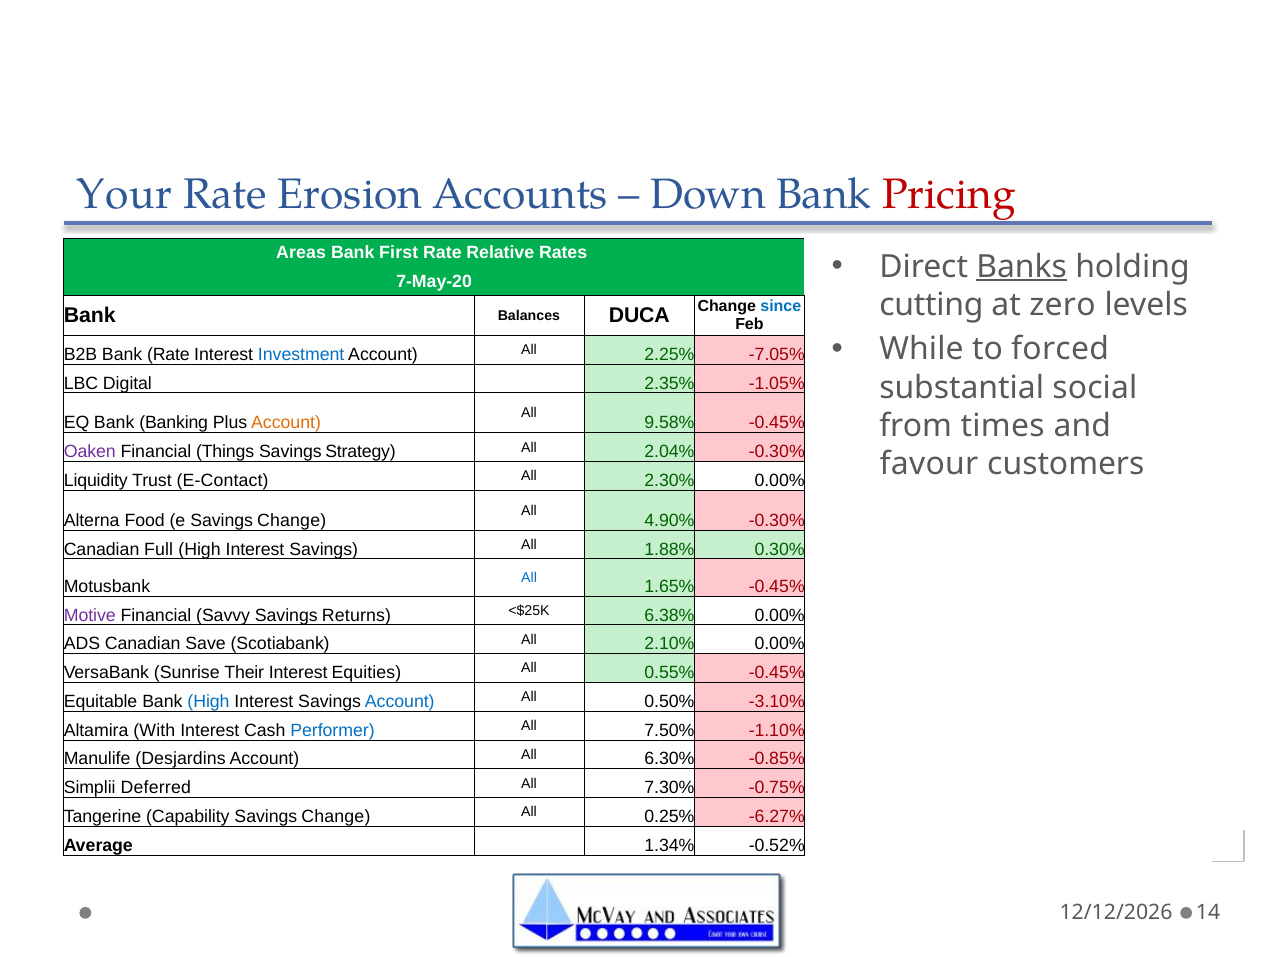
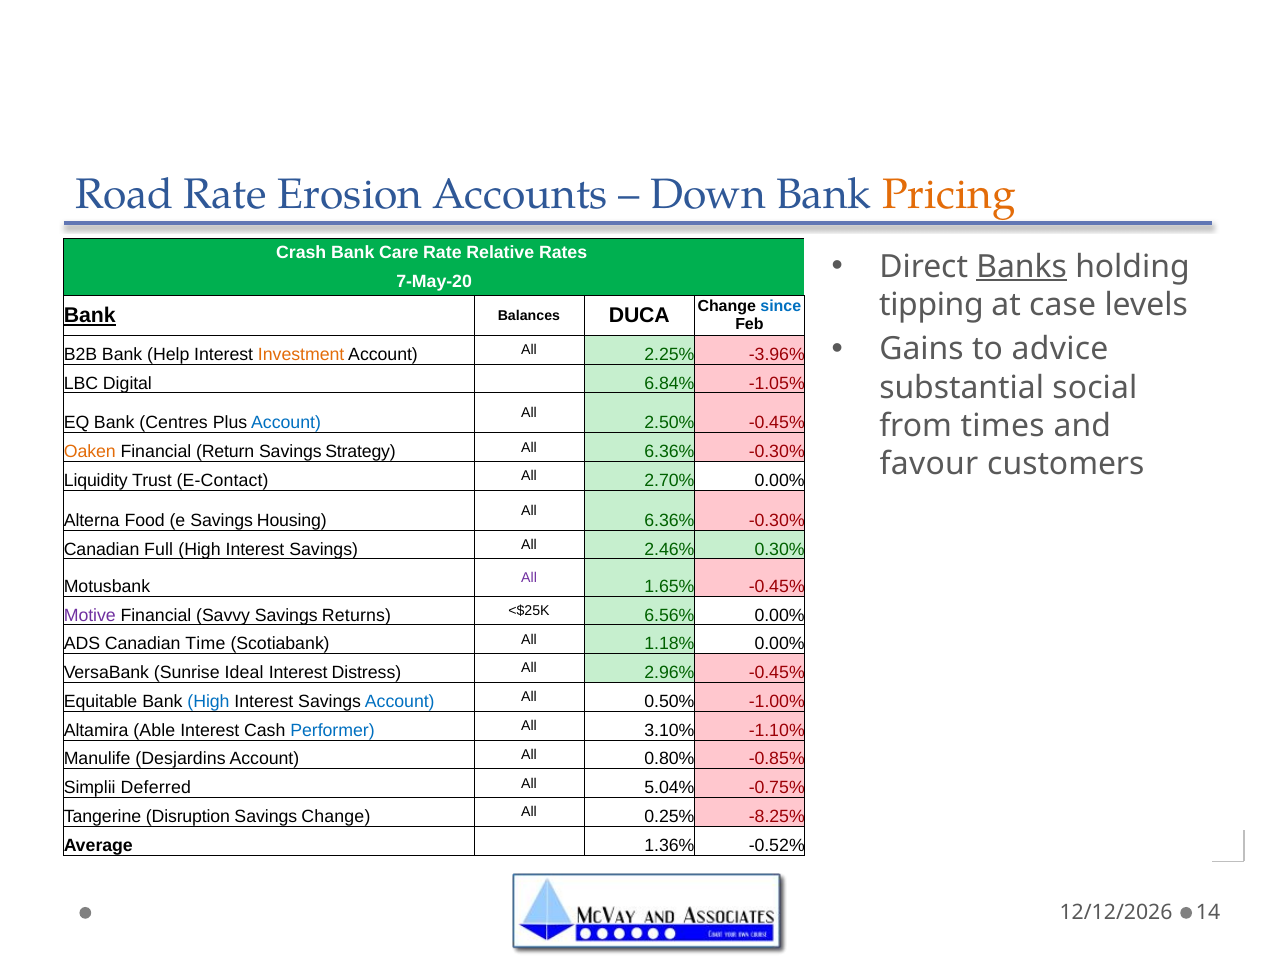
Your: Your -> Road
Pricing colour: red -> orange
Areas: Areas -> Crash
First: First -> Care
cutting: cutting -> tipping
zero: zero -> case
Bank at (90, 316) underline: none -> present
While: While -> Gains
forced: forced -> advice
Bank Rate: Rate -> Help
Investment colour: blue -> orange
-7.05%: -7.05% -> -3.96%
2.35%: 2.35% -> 6.84%
Banking: Banking -> Centres
Account at (286, 423) colour: orange -> blue
9.58%: 9.58% -> 2.50%
Oaken colour: purple -> orange
Things: Things -> Return
2.04% at (669, 452): 2.04% -> 6.36%
2.30%: 2.30% -> 2.70%
e Savings Change: Change -> Housing
4.90% at (669, 520): 4.90% -> 6.36%
1.88%: 1.88% -> 2.46%
All at (529, 578) colour: blue -> purple
6.38%: 6.38% -> 6.56%
Save: Save -> Time
2.10%: 2.10% -> 1.18%
Their: Their -> Ideal
Equities: Equities -> Distress
0.55%: 0.55% -> 2.96%
-3.10%: -3.10% -> -1.00%
With: With -> Able
7.50%: 7.50% -> 3.10%
6.30%: 6.30% -> 0.80%
7.30%: 7.30% -> 5.04%
Capability: Capability -> Disruption
-6.27%: -6.27% -> -8.25%
1.34%: 1.34% -> 1.36%
